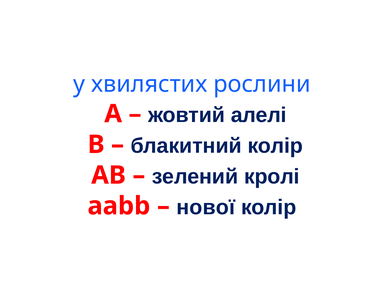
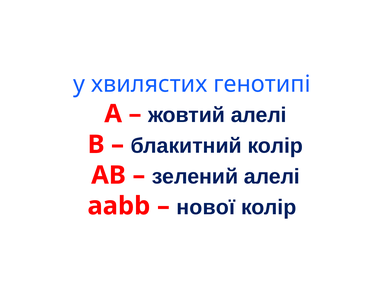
рослини: рослини -> генотипі
зелений кролі: кролі -> алелі
